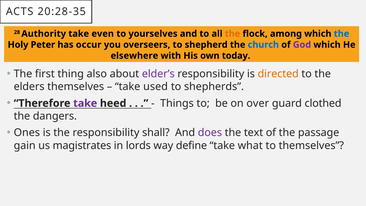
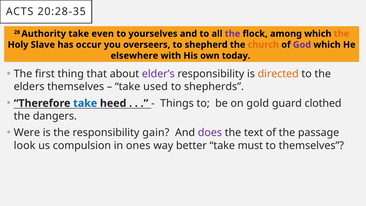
the at (233, 34) colour: orange -> purple
the at (342, 34) colour: blue -> orange
Peter: Peter -> Slave
church colour: blue -> orange
also: also -> that
take at (85, 103) colour: purple -> blue
over: over -> gold
Ones: Ones -> Were
shall: shall -> gain
gain: gain -> look
magistrates: magistrates -> compulsion
lords: lords -> ones
define: define -> better
what: what -> must
